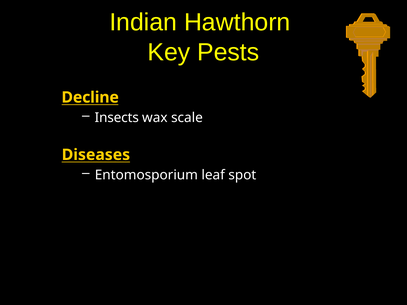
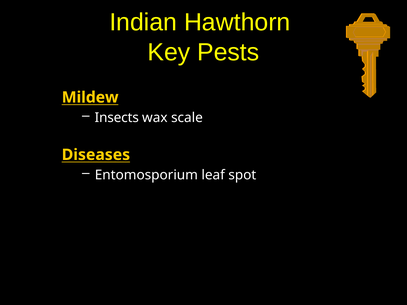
Decline: Decline -> Mildew
